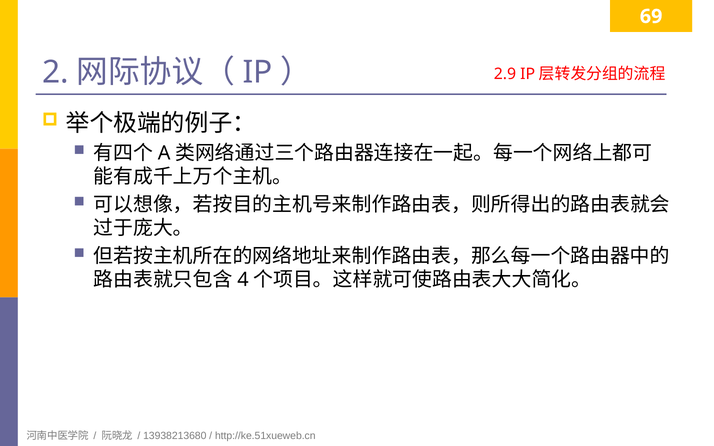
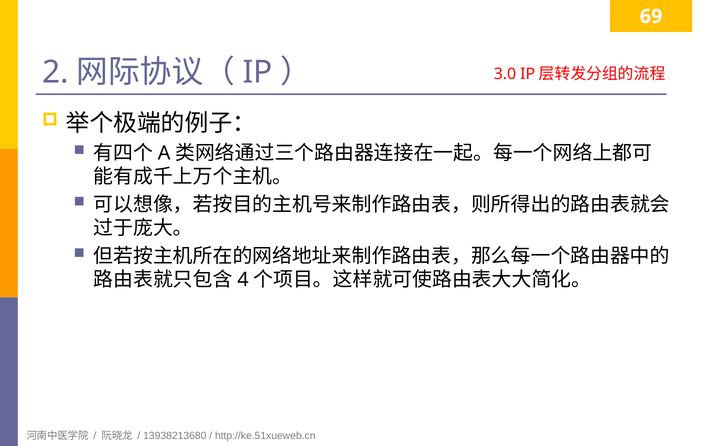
2.9: 2.9 -> 3.0
